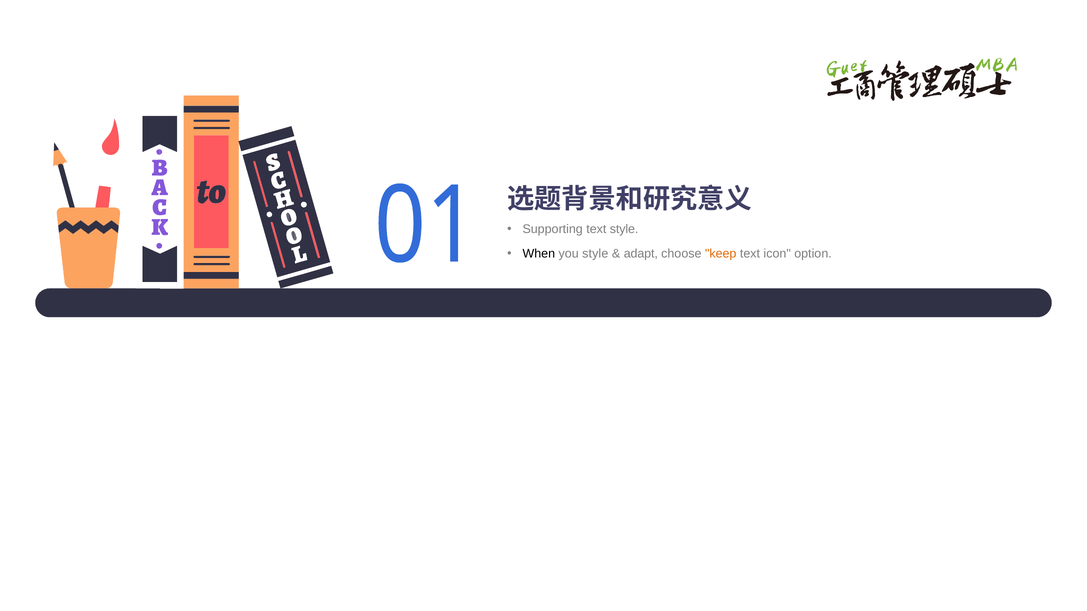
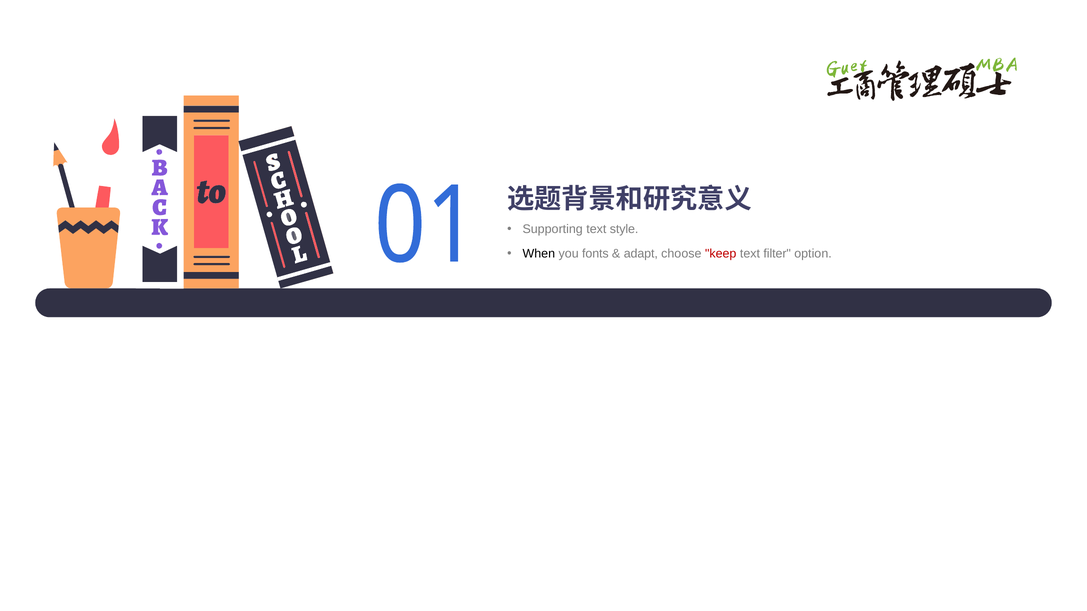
you style: style -> fonts
keep colour: orange -> red
icon: icon -> filter
